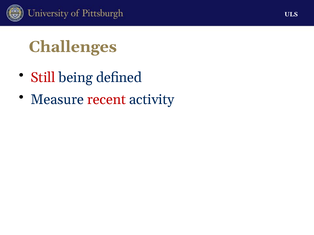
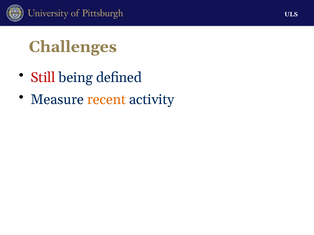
recent colour: red -> orange
